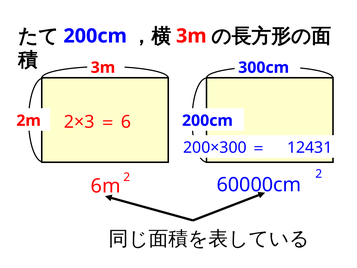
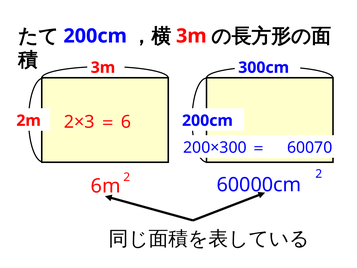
12431: 12431 -> 60070
